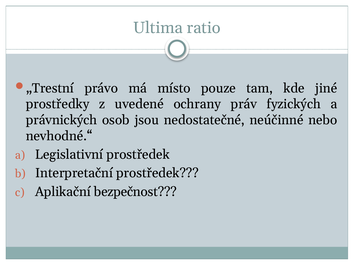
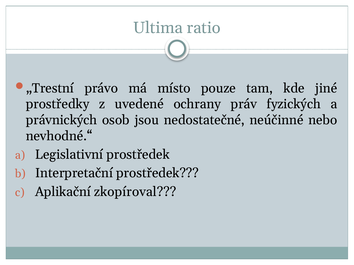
bezpečnost: bezpečnost -> zkopíroval
